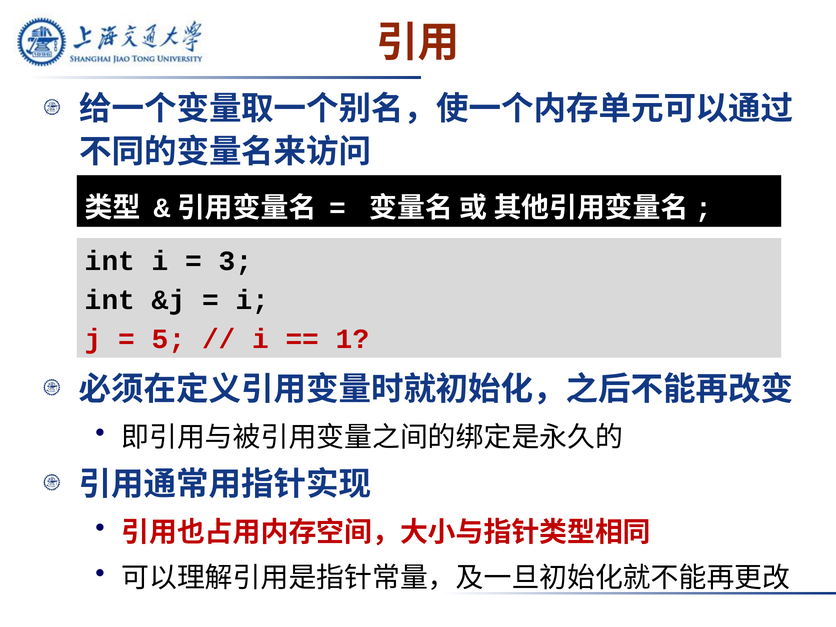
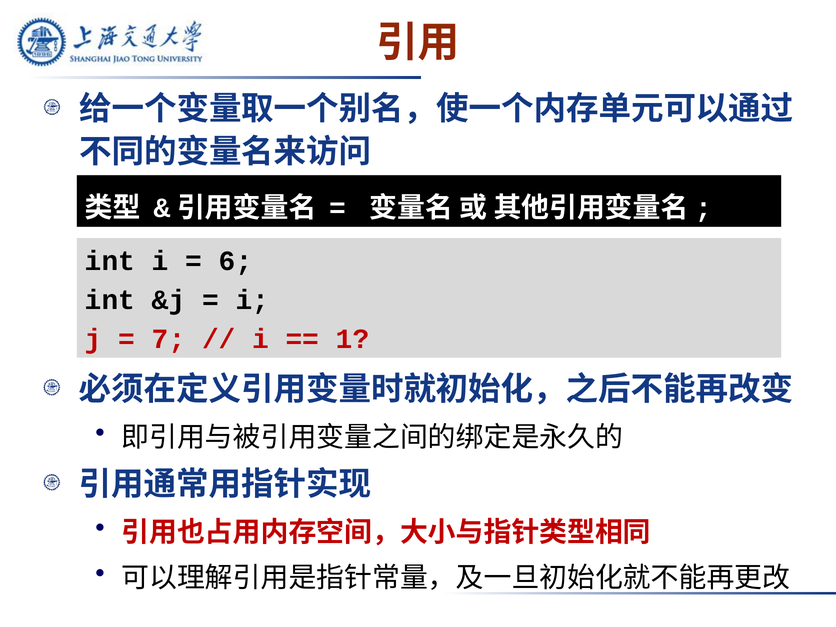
3: 3 -> 6
5: 5 -> 7
